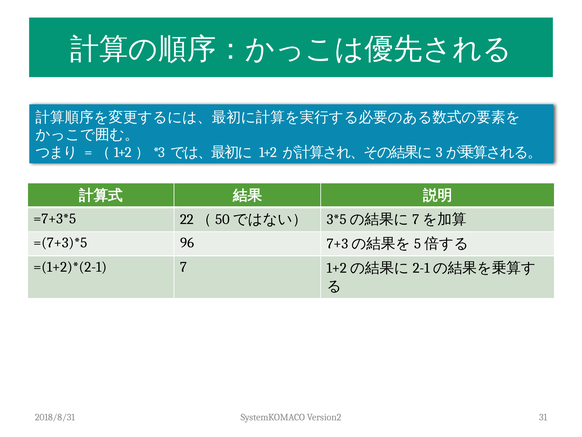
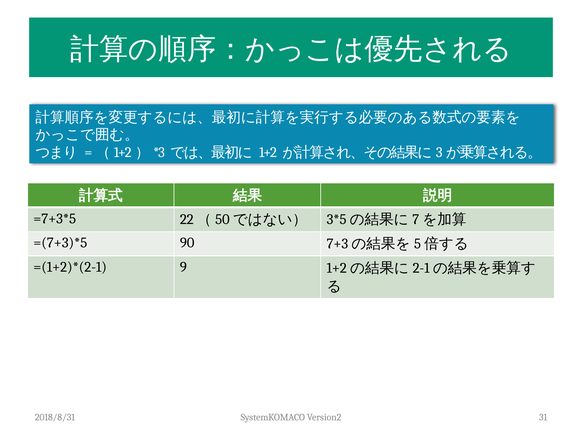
96: 96 -> 90
7: 7 -> 9
